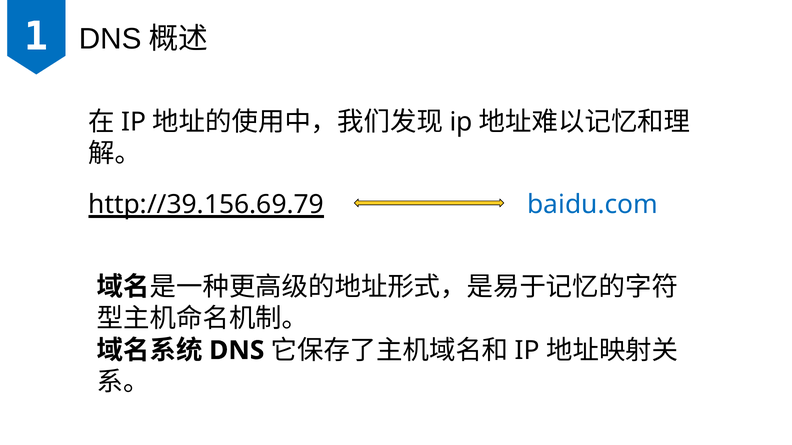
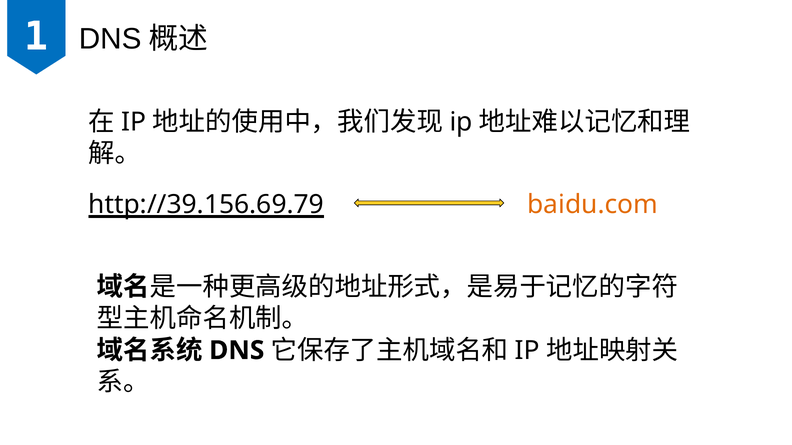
baidu.com colour: blue -> orange
